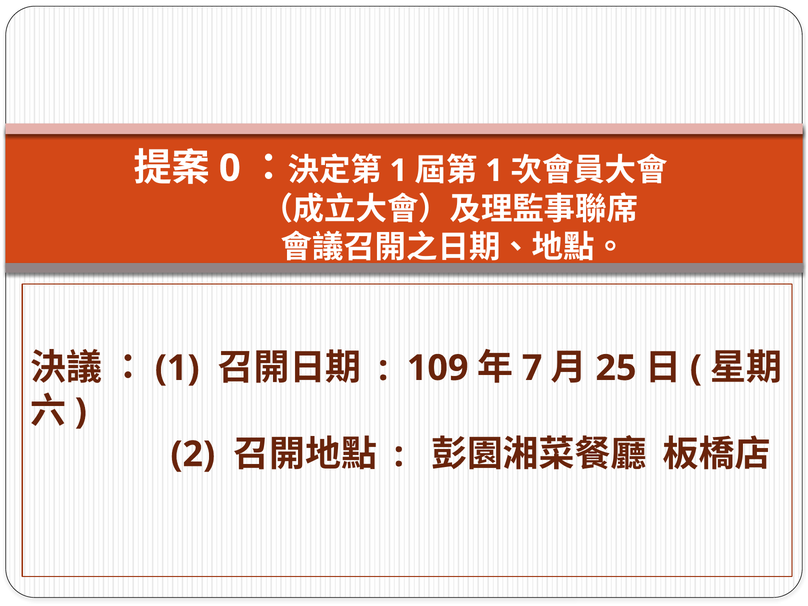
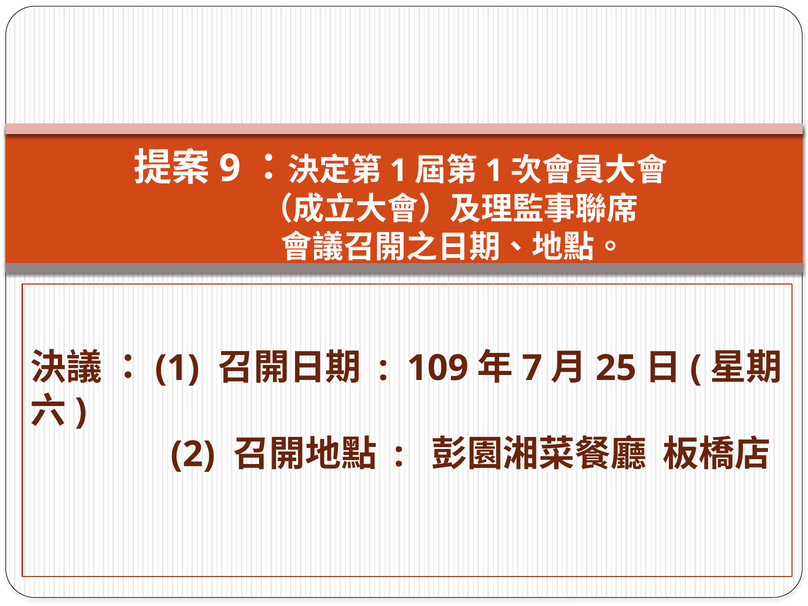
0: 0 -> 9
